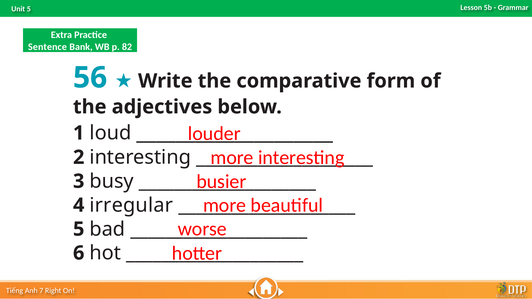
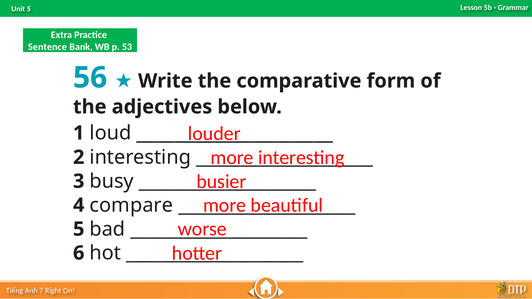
82: 82 -> 53
irregular: irregular -> compare
